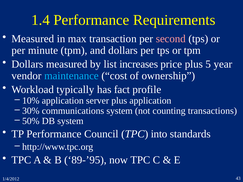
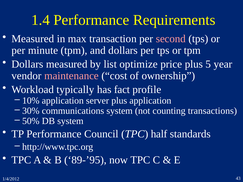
increases: increases -> optimize
maintenance colour: light blue -> pink
into: into -> half
